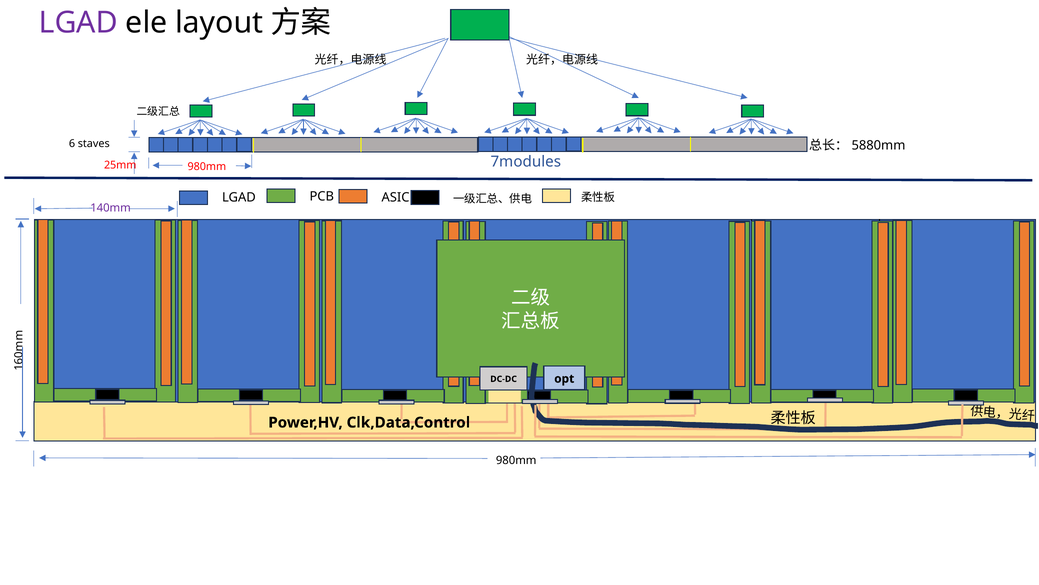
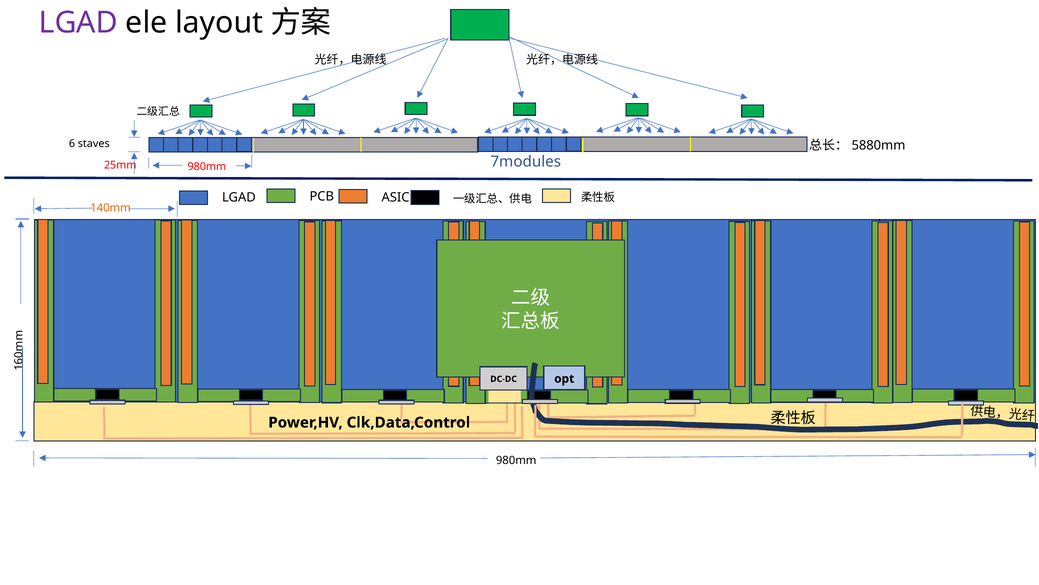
140mm colour: purple -> orange
